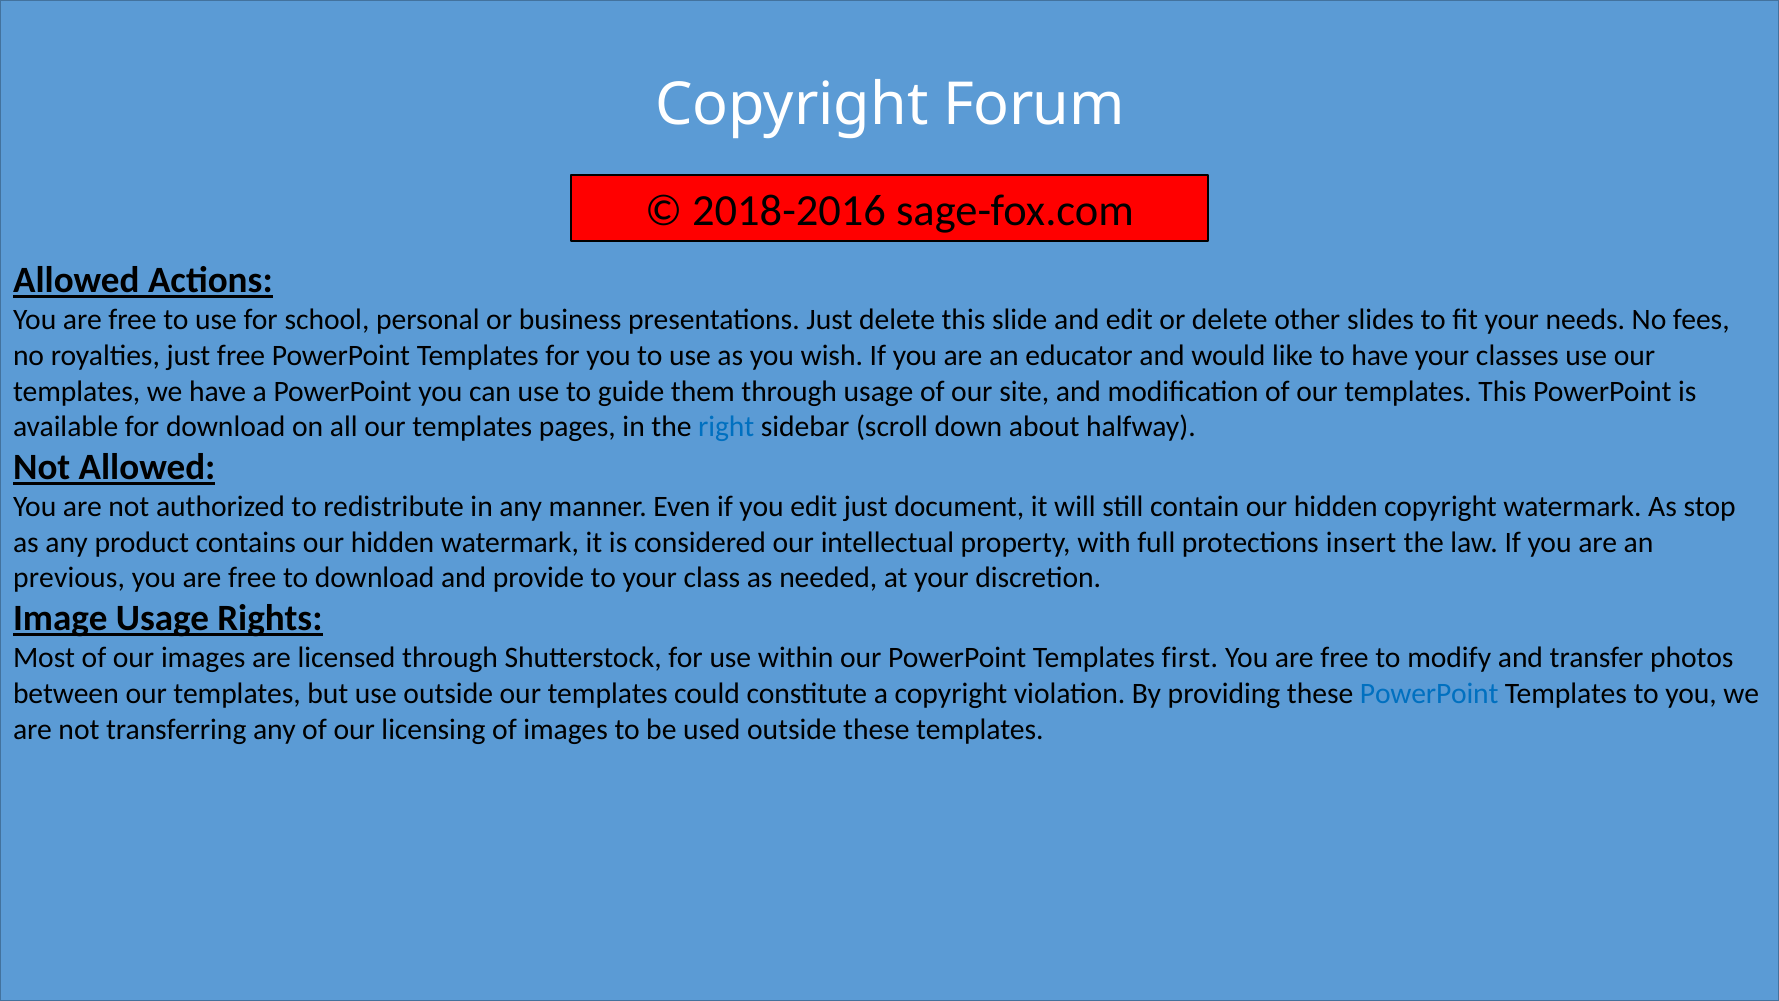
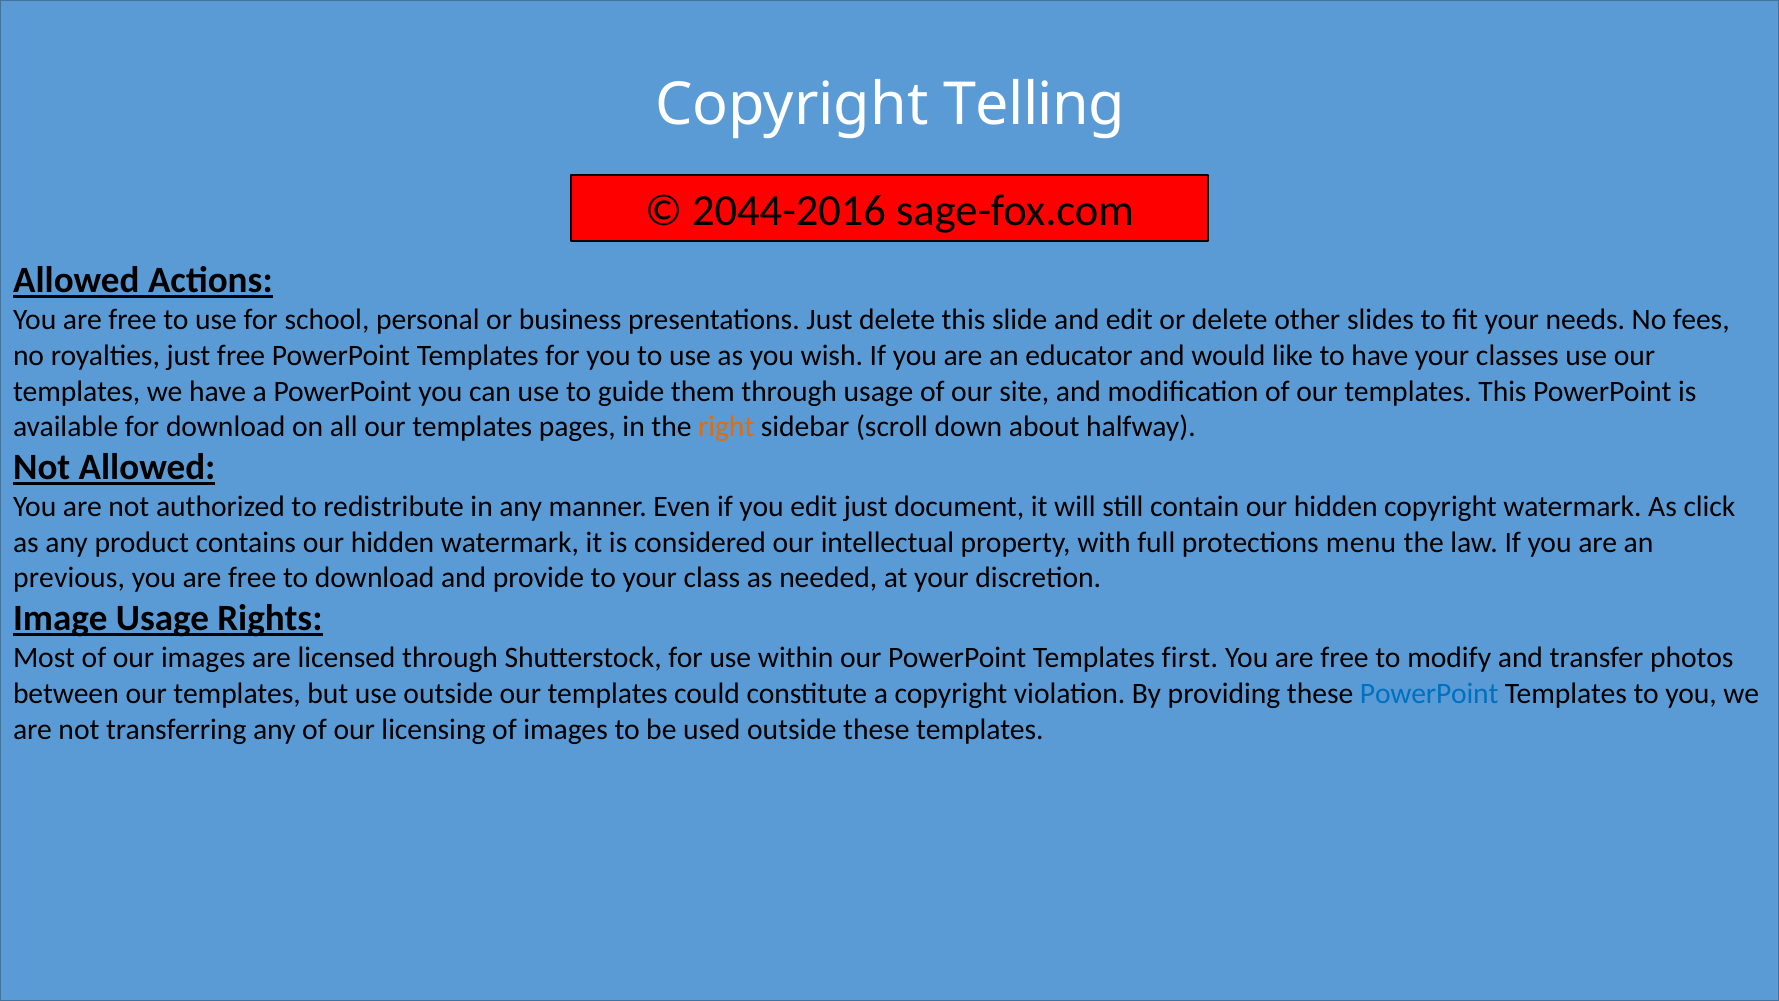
Forum: Forum -> Telling
2018-2016: 2018-2016 -> 2044-2016
right colour: blue -> orange
stop: stop -> click
insert: insert -> menu
